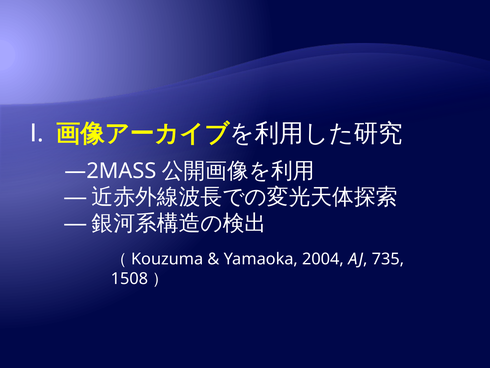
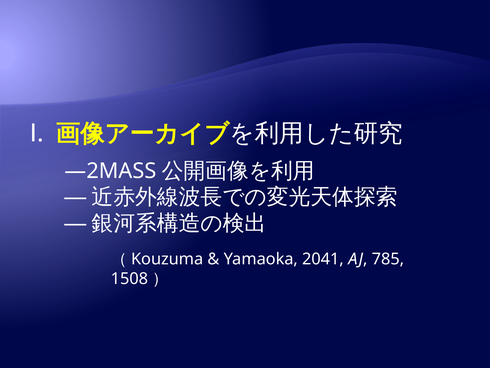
2004: 2004 -> 2041
735: 735 -> 785
